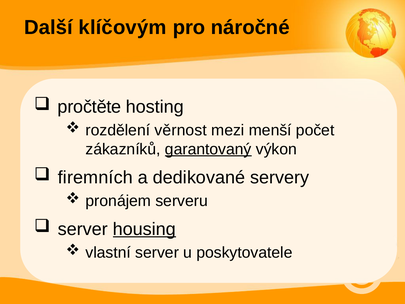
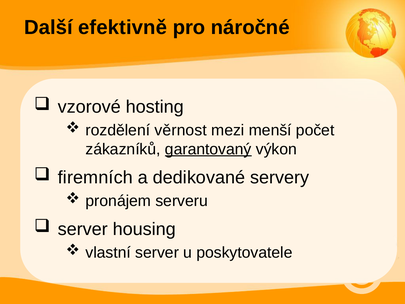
klíčovým: klíčovým -> efektivně
pročtěte: pročtěte -> vzorové
housing underline: present -> none
